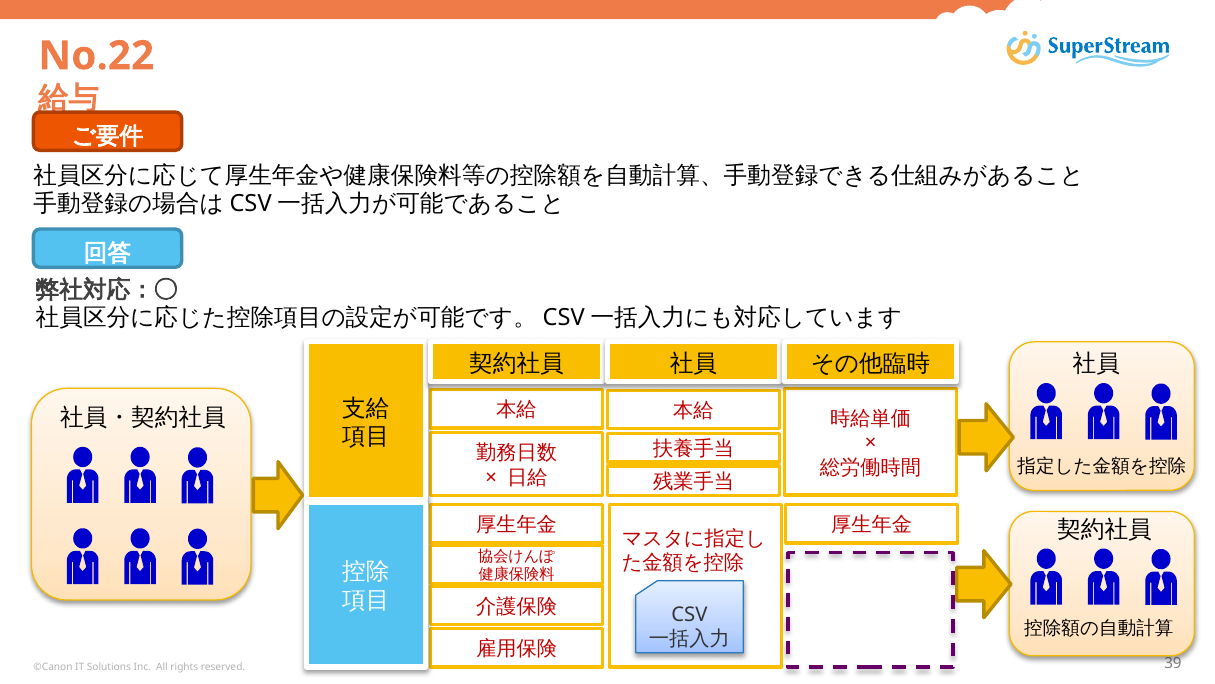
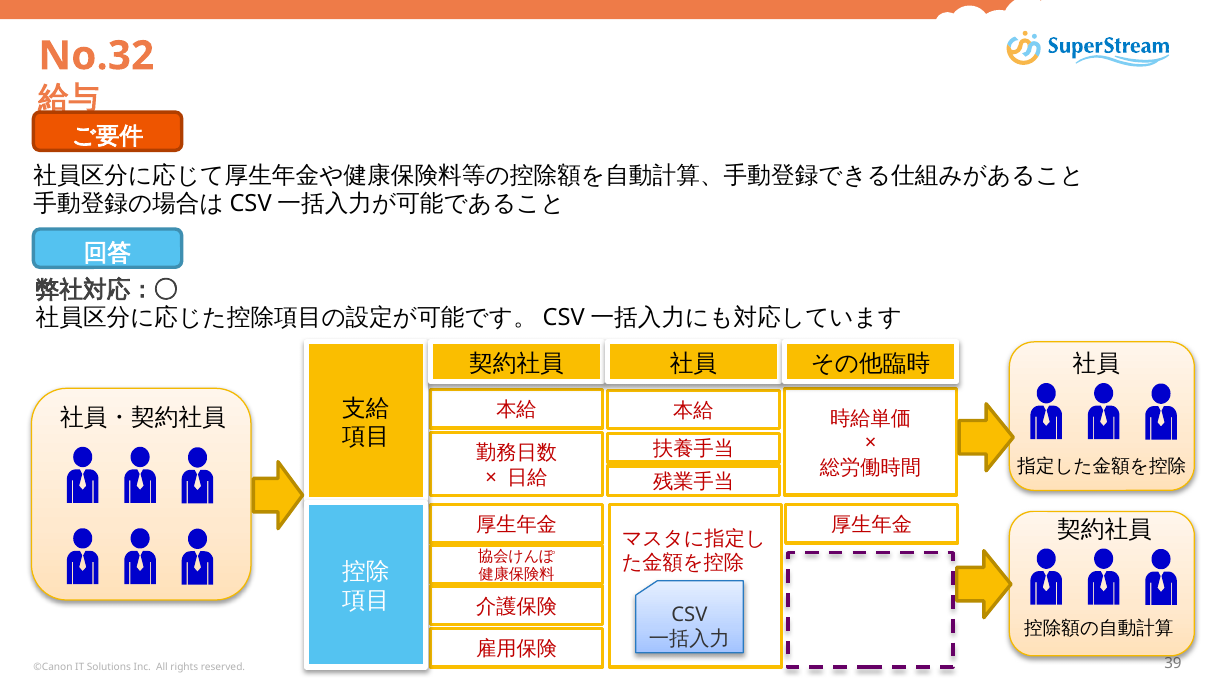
No.22: No.22 -> No.32
